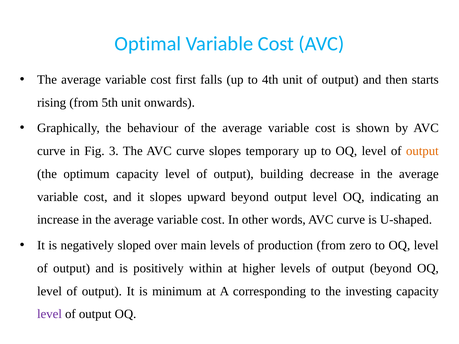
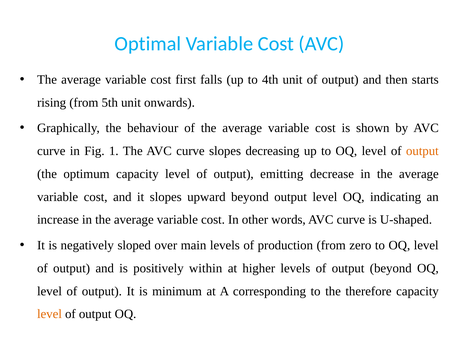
3: 3 -> 1
temporary: temporary -> decreasing
building: building -> emitting
investing: investing -> therefore
level at (50, 314) colour: purple -> orange
